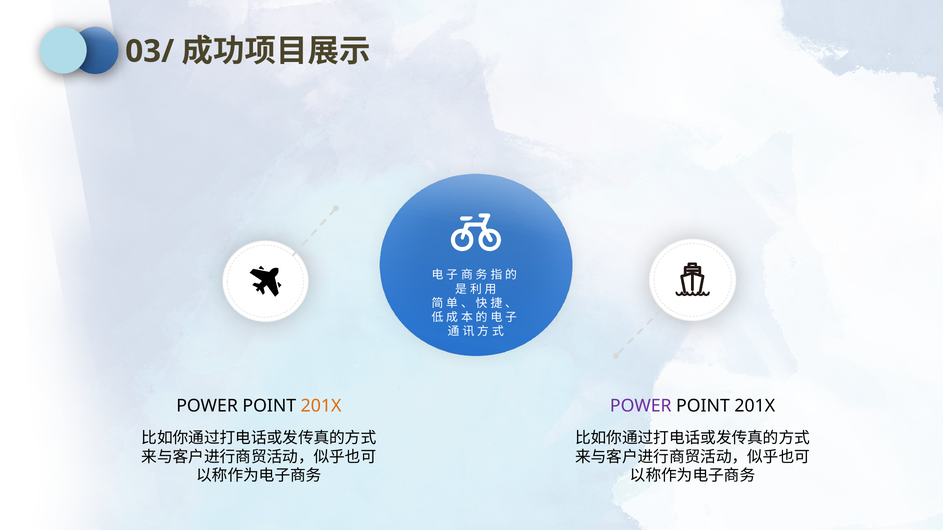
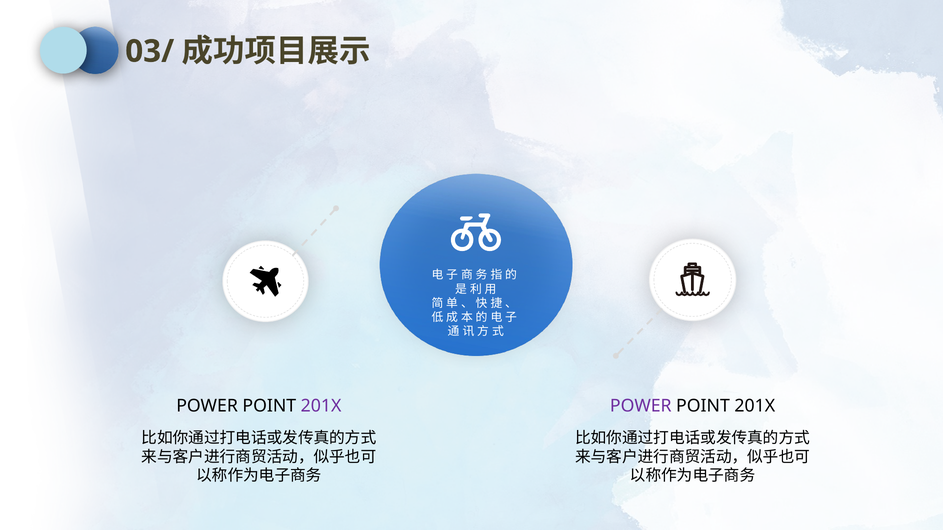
201X at (321, 406) colour: orange -> purple
